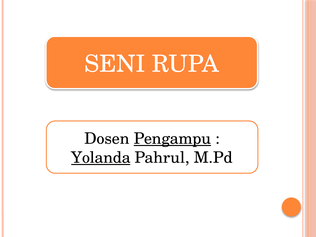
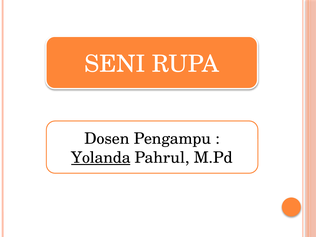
Pengampu underline: present -> none
